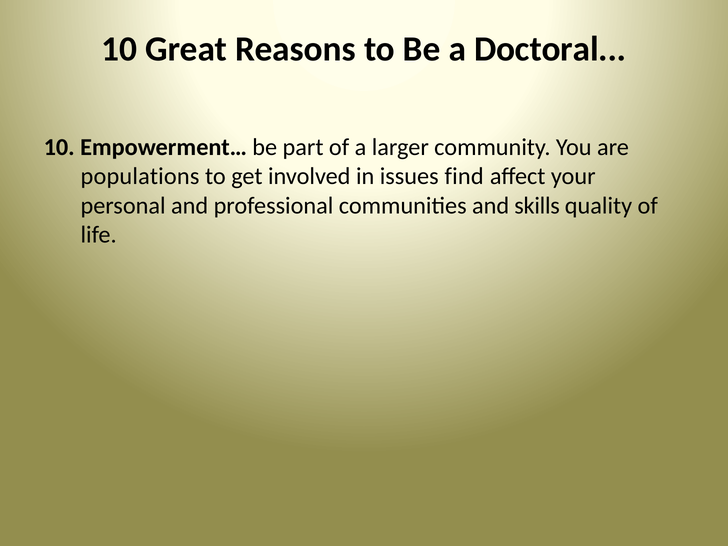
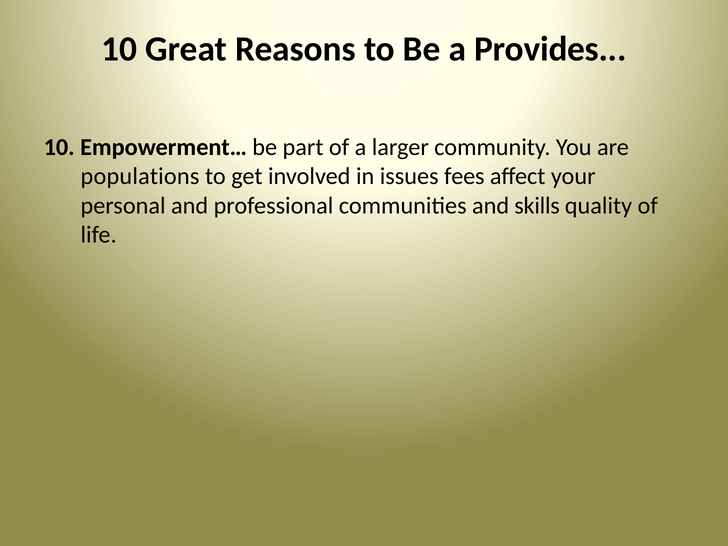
Doctoral: Doctoral -> Provides
find: find -> fees
